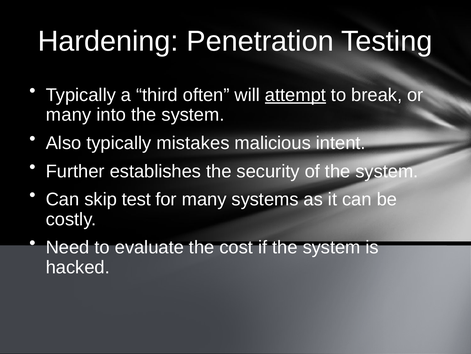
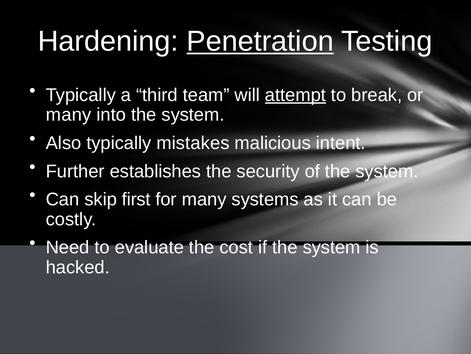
Penetration underline: none -> present
often: often -> team
test: test -> first
